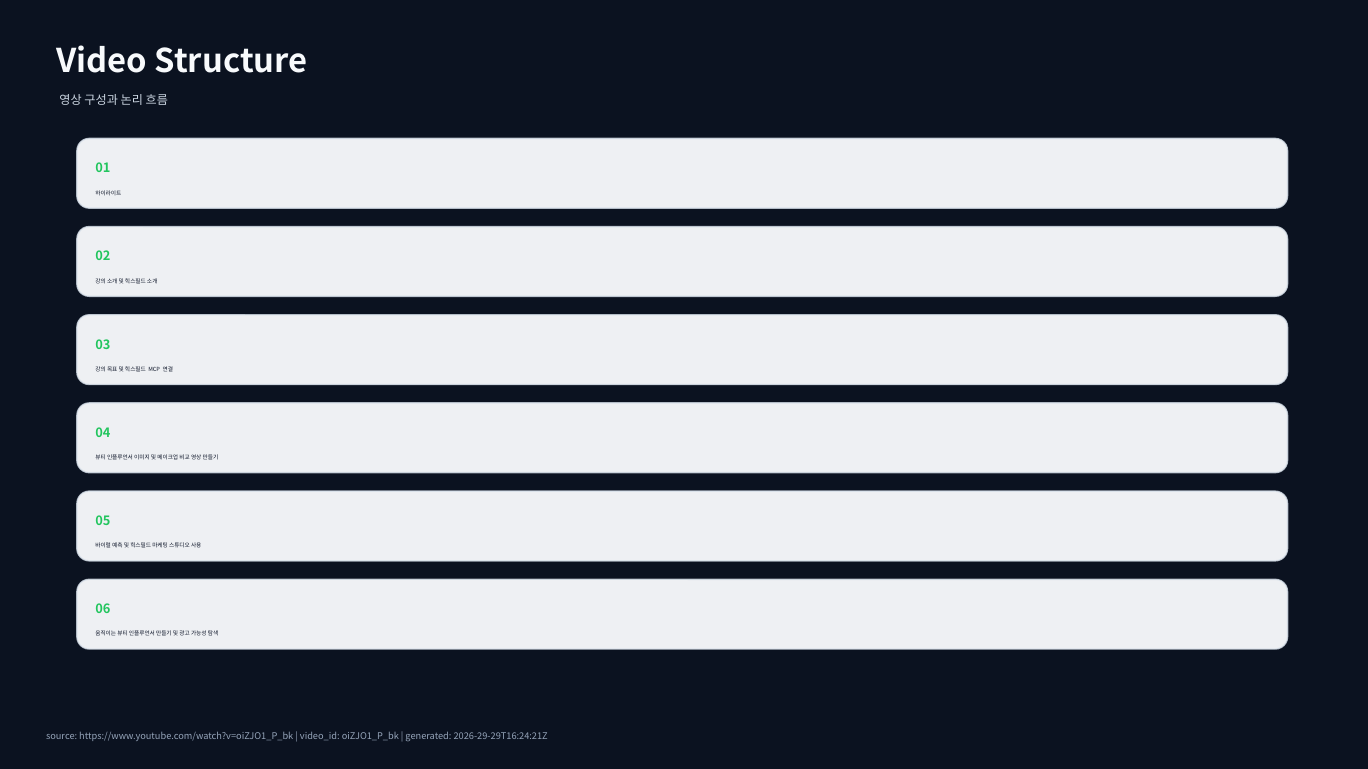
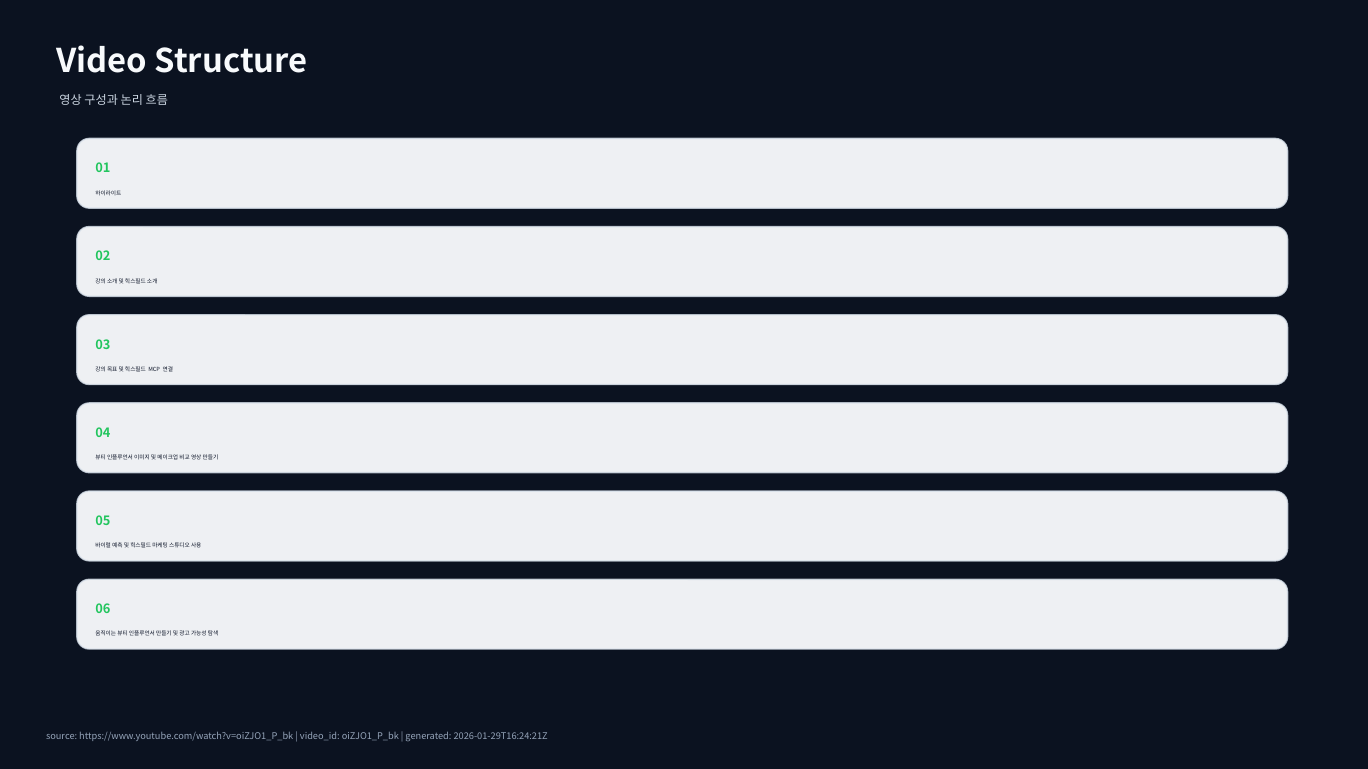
2026-29-29T16:24:21Z: 2026-29-29T16:24:21Z -> 2026-01-29T16:24:21Z
